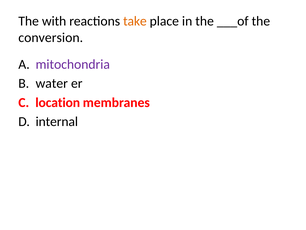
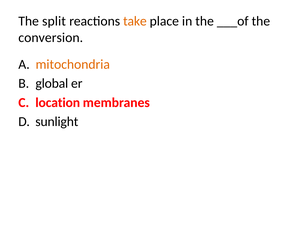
with: with -> split
mitochondria colour: purple -> orange
water: water -> global
internal: internal -> sunlight
